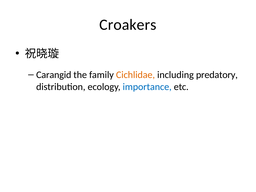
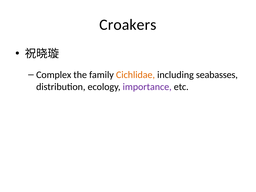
Carangid: Carangid -> Complex
predatory: predatory -> seabasses
importance colour: blue -> purple
